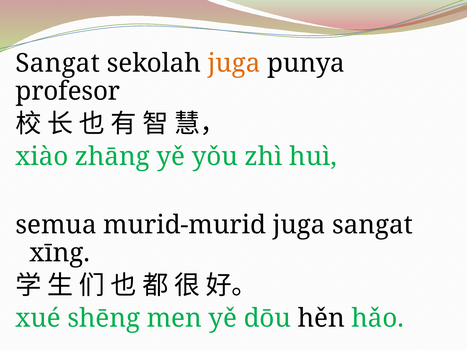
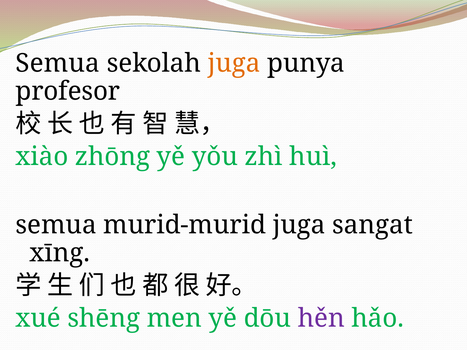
Sangat at (58, 63): Sangat -> Semua
zhāng: zhāng -> zhōng
hěn colour: black -> purple
